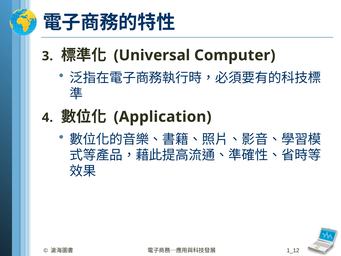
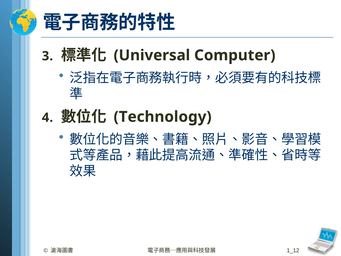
Application: Application -> Technology
